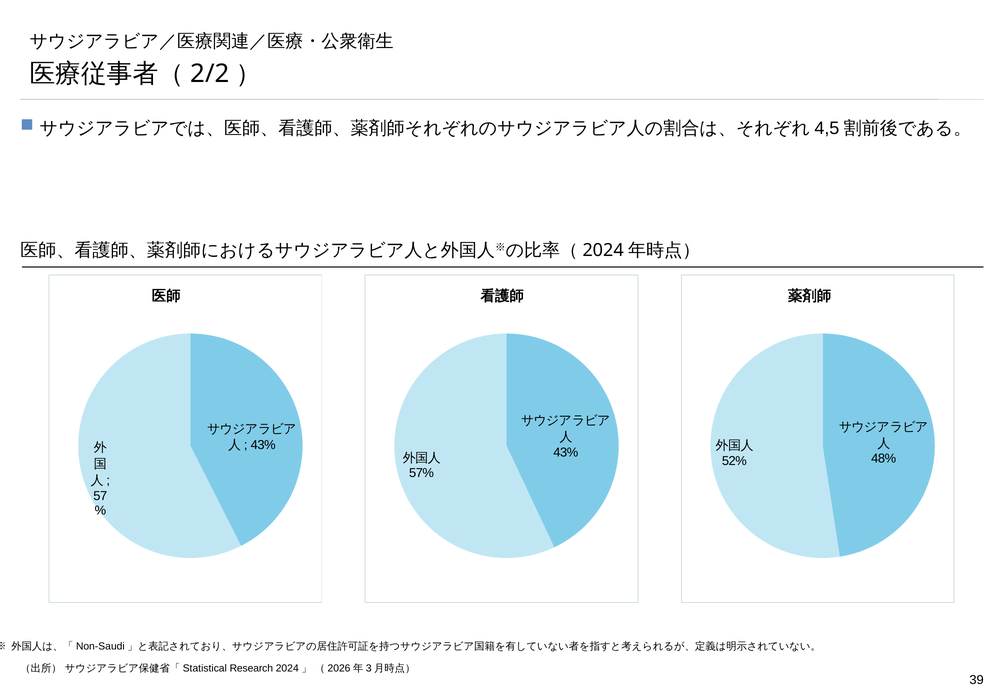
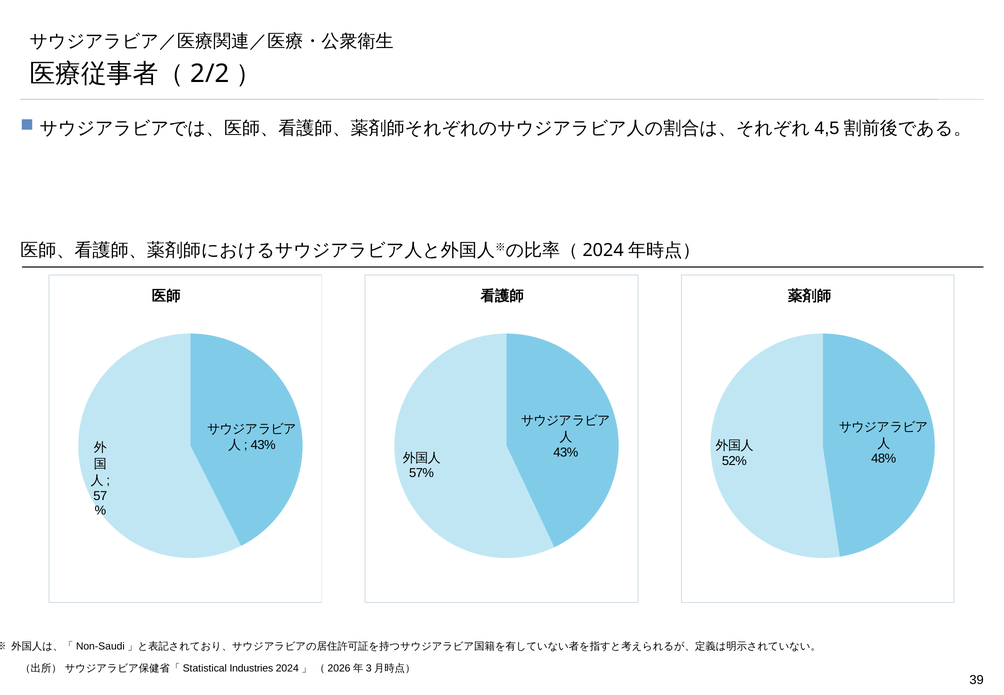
Research: Research -> Industries
